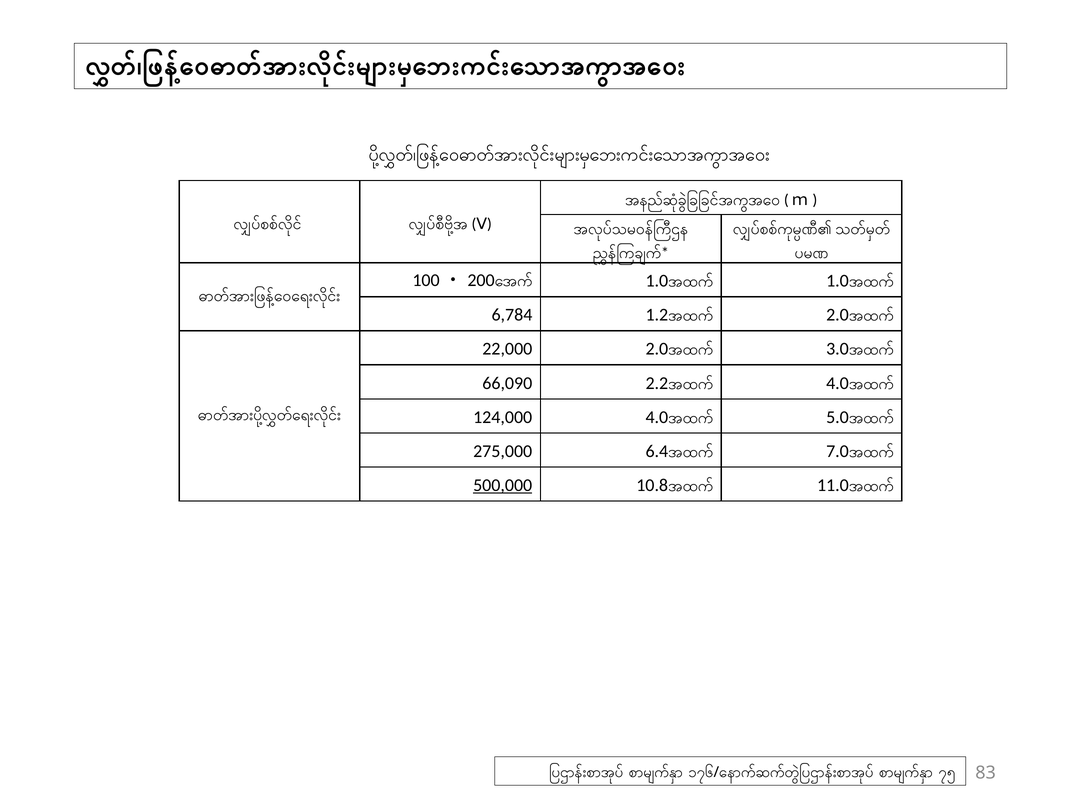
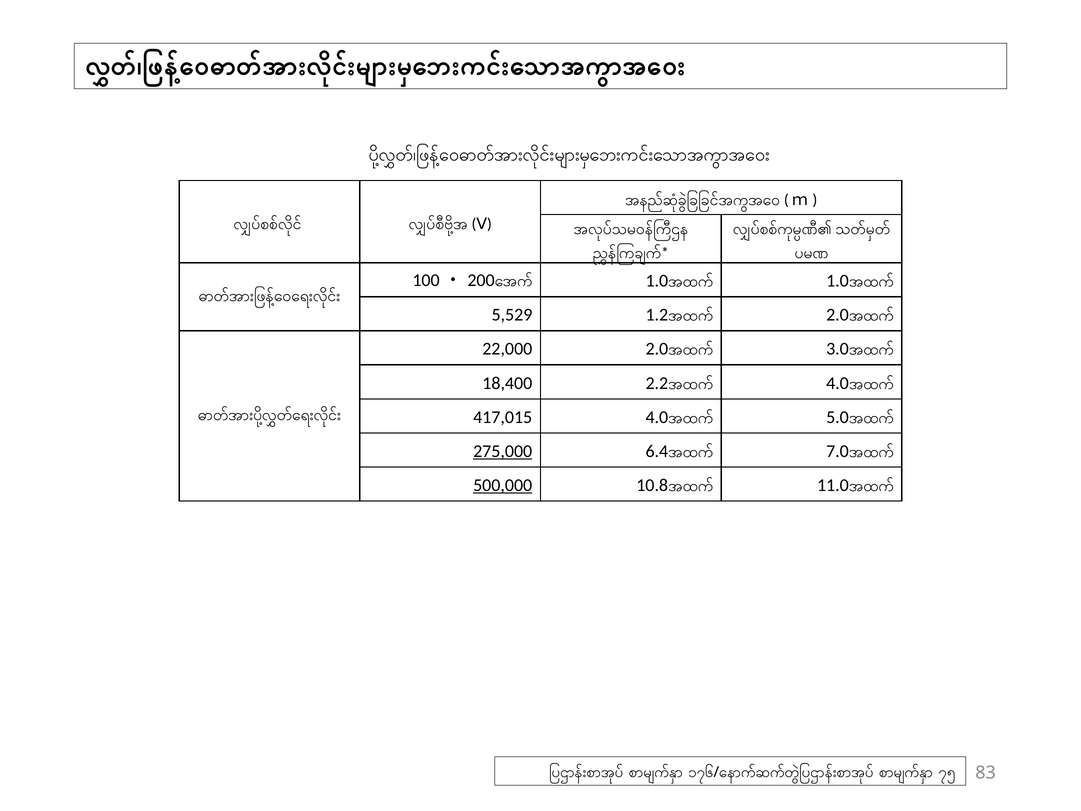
6,784: 6,784 -> 5,529
66,090: 66,090 -> 18,400
124,000: 124,000 -> 417,015
275,000 underline: none -> present
